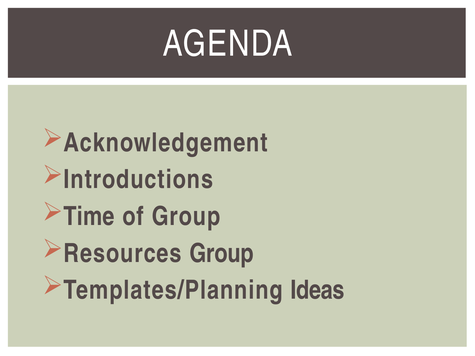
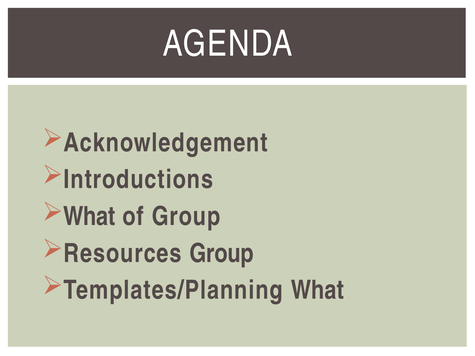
Time at (89, 217): Time -> What
Templates/Planning Ideas: Ideas -> What
